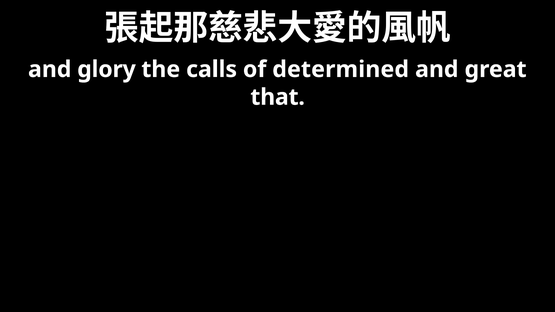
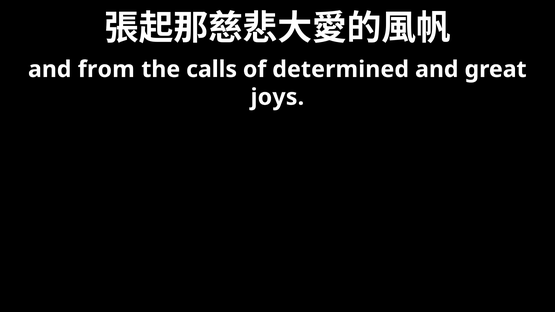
glory: glory -> from
that: that -> joys
